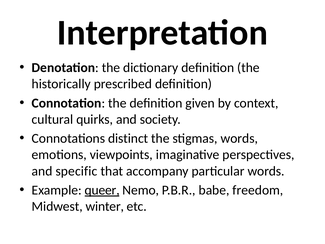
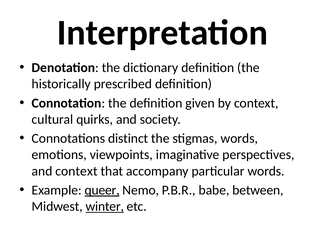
and specific: specific -> context
freedom: freedom -> between
winter underline: none -> present
